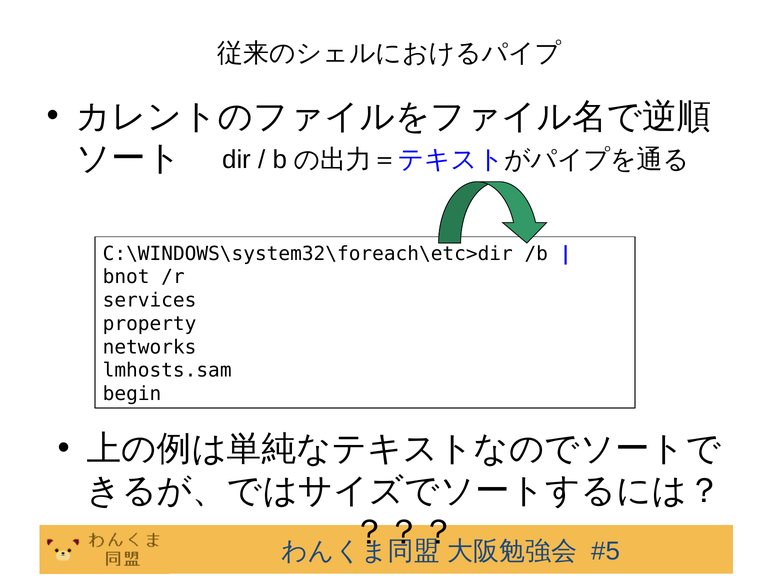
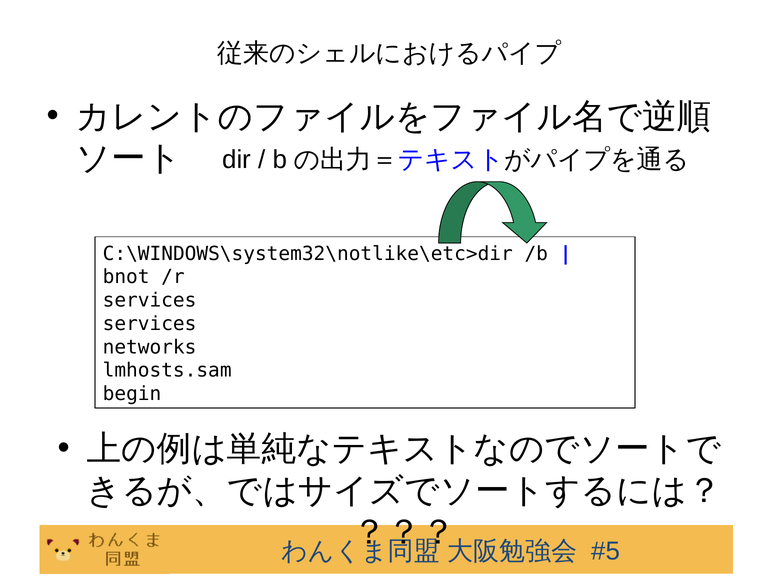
C:\WINDOWS\system32\foreach\etc>dir: C:\WINDOWS\system32\foreach\etc>dir -> C:\WINDOWS\system32\notlike\etc>dir
property at (150, 324): property -> services
